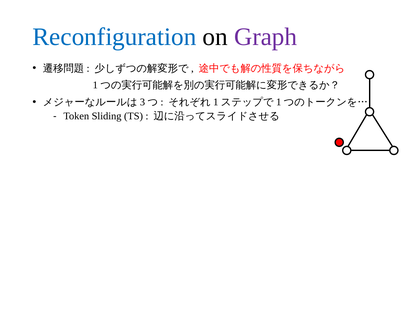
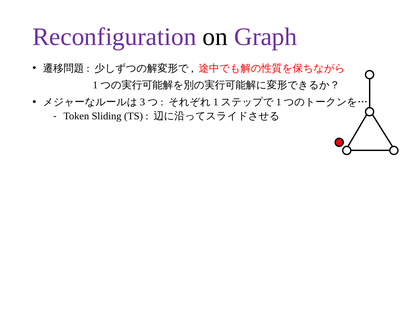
Reconfiguration colour: blue -> purple
